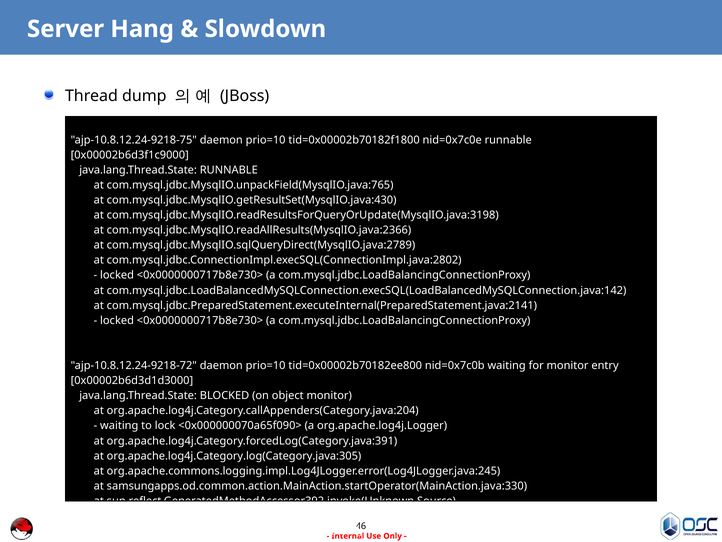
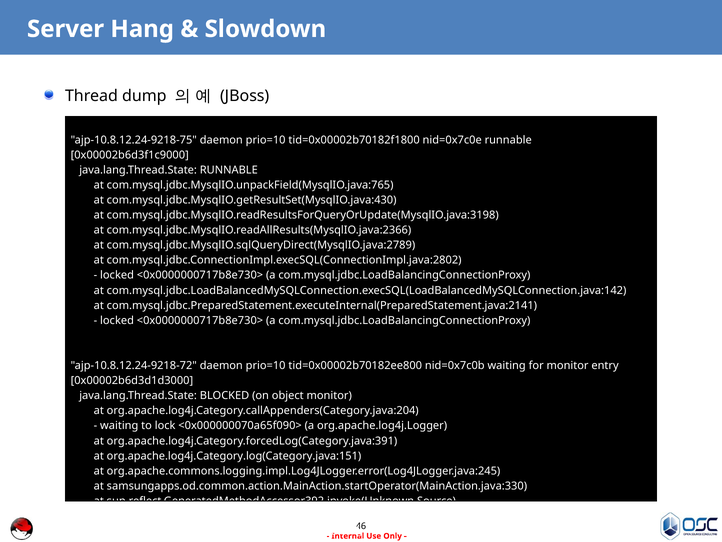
org.apache.log4j.Category.log(Category.java:305: org.apache.log4j.Category.log(Category.java:305 -> org.apache.log4j.Category.log(Category.java:151
